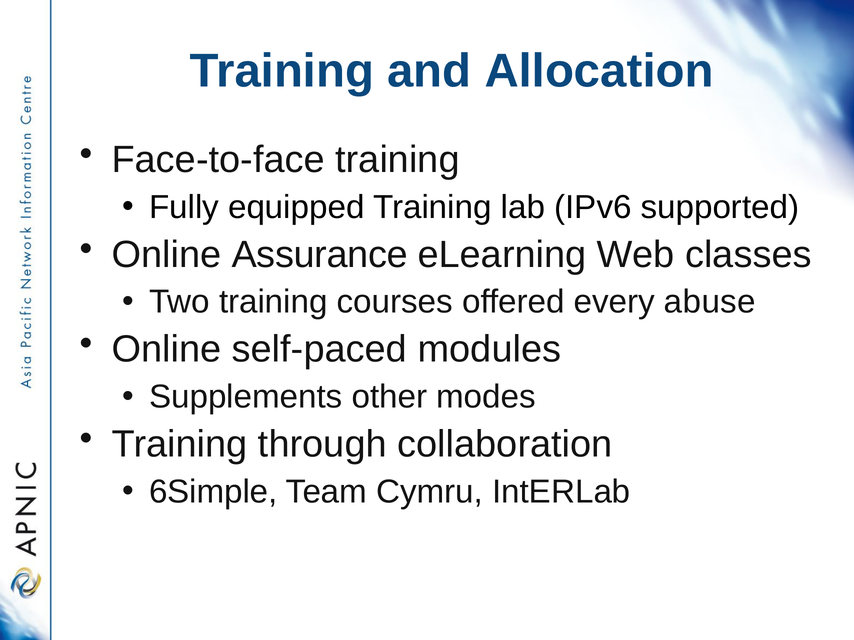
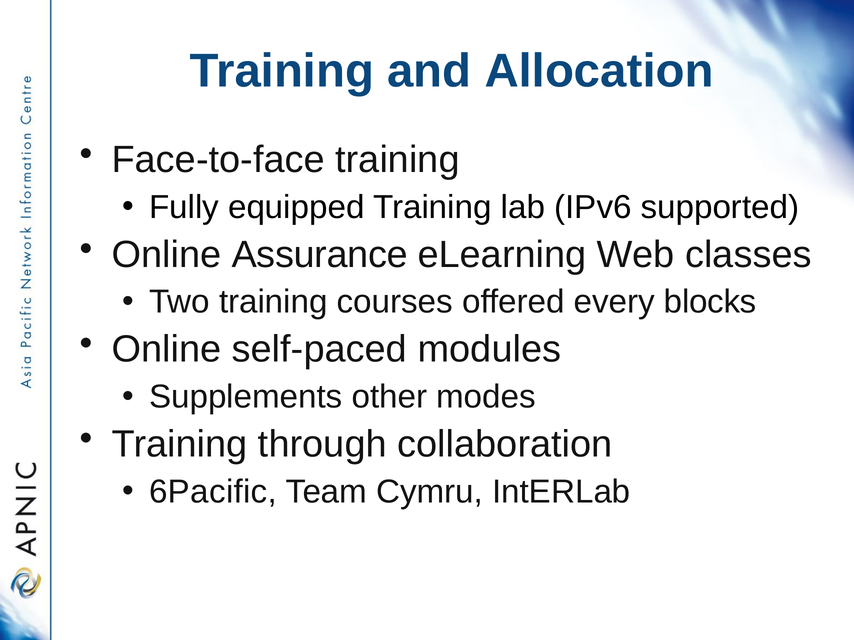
abuse: abuse -> blocks
6Simple: 6Simple -> 6Pacific
